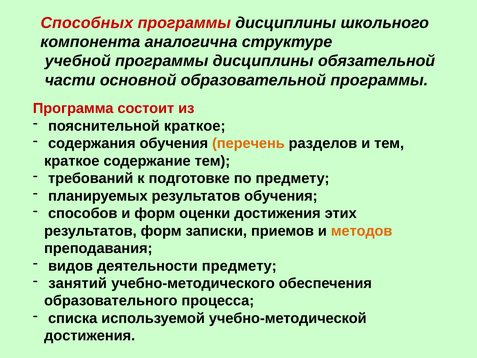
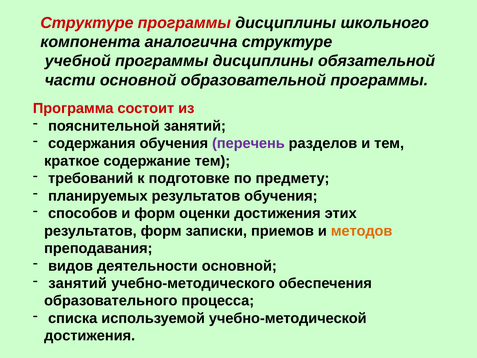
Способных at (87, 23): Способных -> Структуре
пояснительной краткое: краткое -> занятий
перечень colour: orange -> purple
деятельности предмету: предмету -> основной
